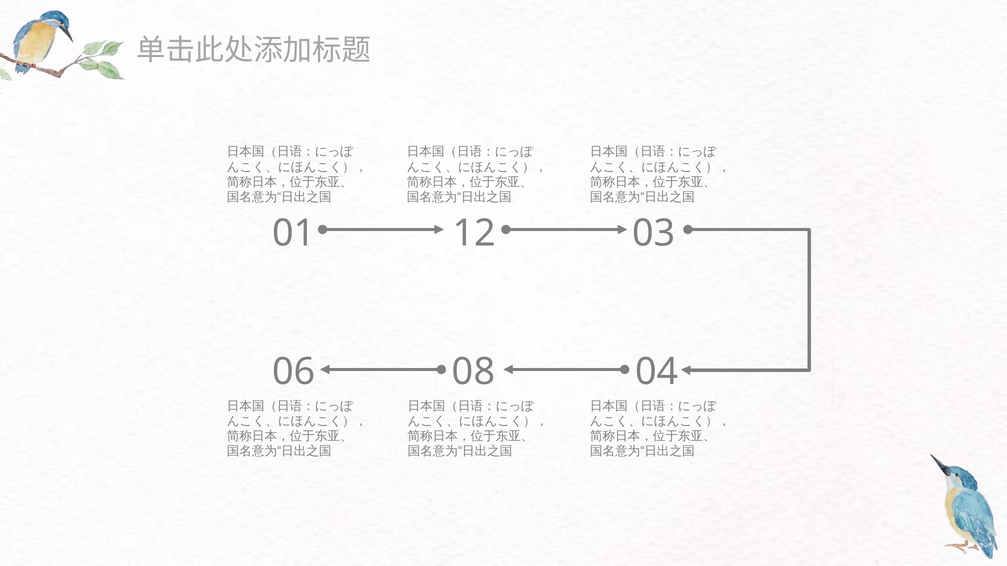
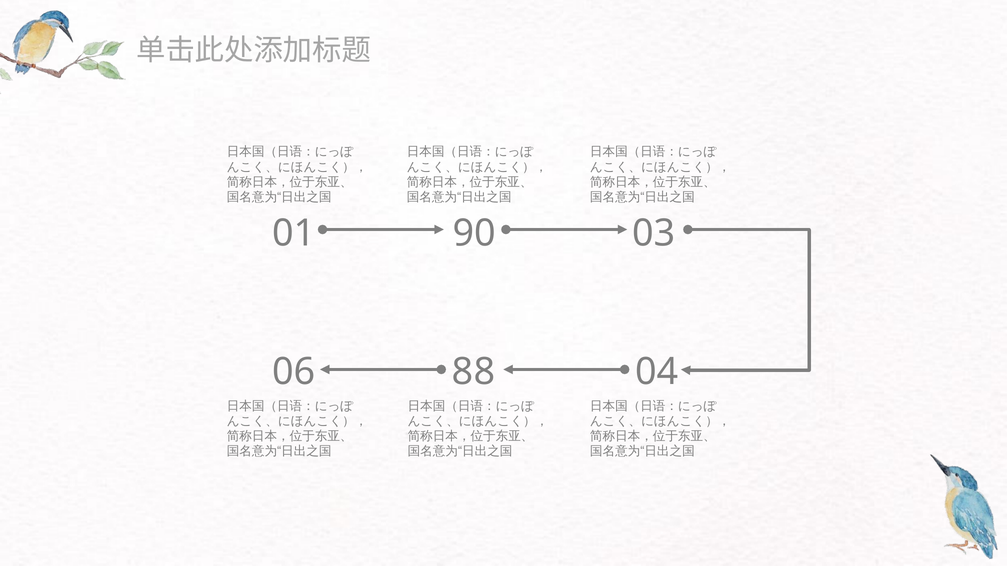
12: 12 -> 90
08: 08 -> 88
